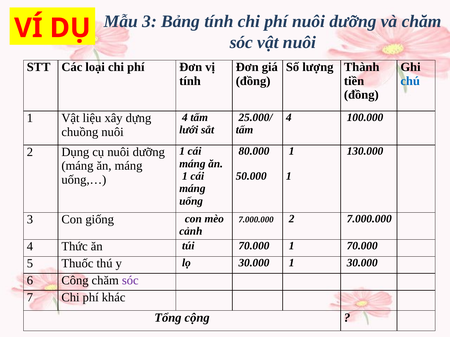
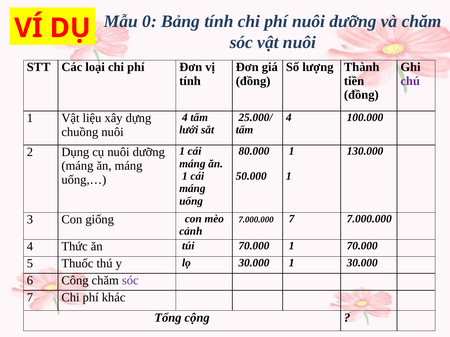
Mẫu 3: 3 -> 0
chú colour: blue -> purple
7.000.000 2: 2 -> 7
